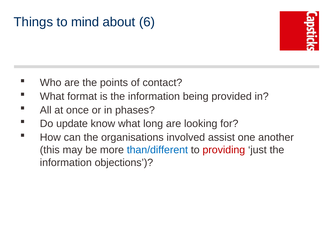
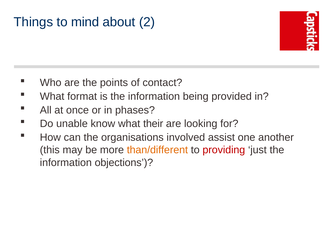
6: 6 -> 2
update: update -> unable
long: long -> their
than/different colour: blue -> orange
